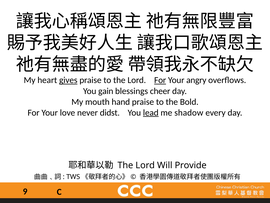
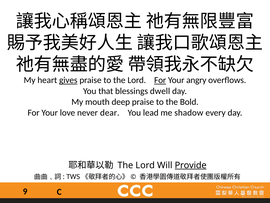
gain: gain -> that
cheer: cheer -> dwell
hand: hand -> deep
didst: didst -> dear
lead underline: present -> none
Provide underline: none -> present
